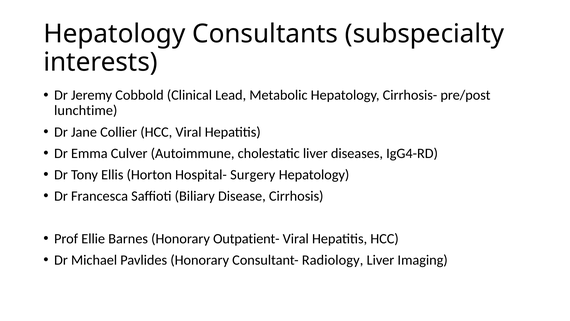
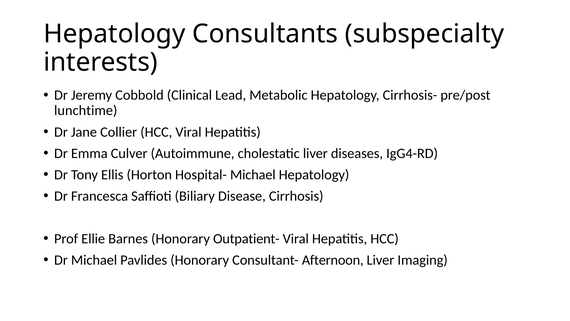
Hospital- Surgery: Surgery -> Michael
Radiology: Radiology -> Afternoon
